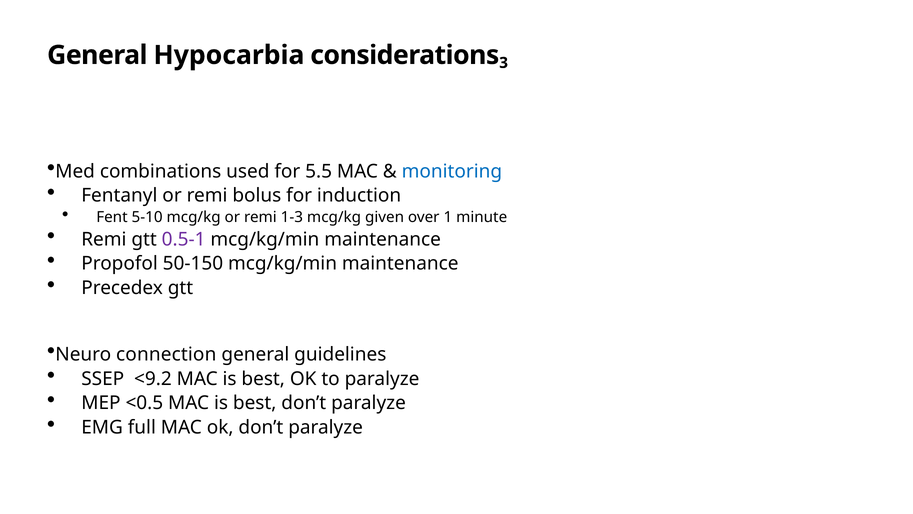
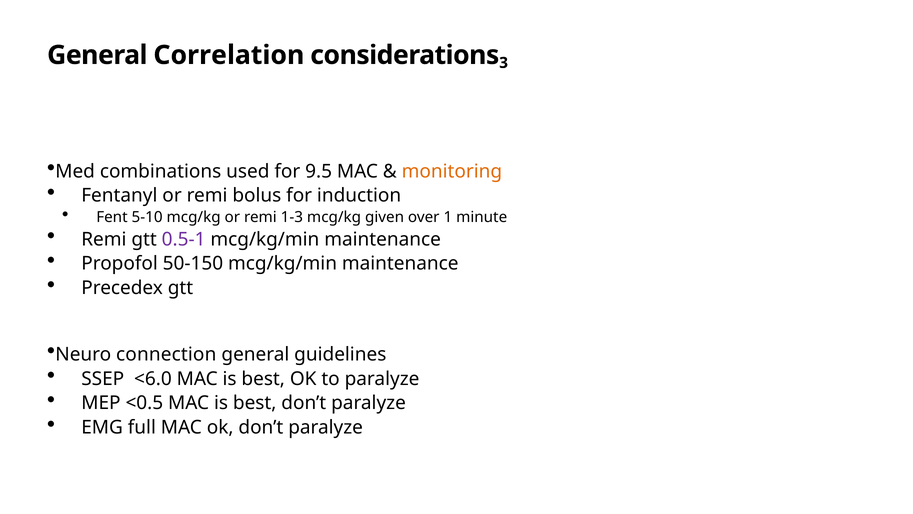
Hypocarbia: Hypocarbia -> Correlation
5.5: 5.5 -> 9.5
monitoring colour: blue -> orange
<9.2: <9.2 -> <6.0
